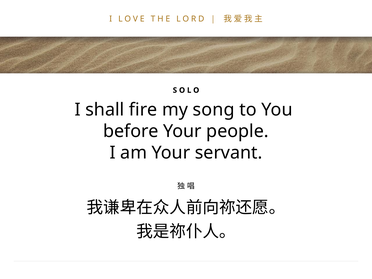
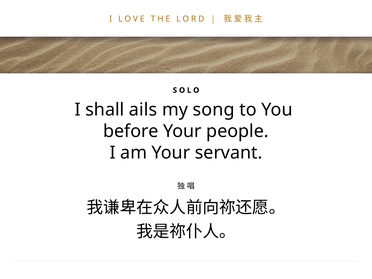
fire: fire -> ails
